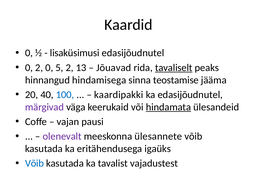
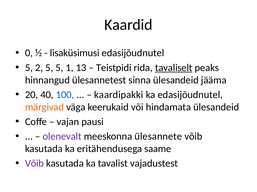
0 at (29, 68): 0 -> 5
2 0: 0 -> 5
5 2: 2 -> 1
Jõuavad: Jõuavad -> Teistpidi
hindamisega: hindamisega -> ülesannetest
sinna teostamise: teostamise -> ülesandeid
märgivad colour: purple -> orange
hindamata underline: present -> none
igaüks: igaüks -> saame
Võib at (34, 164) colour: blue -> purple
